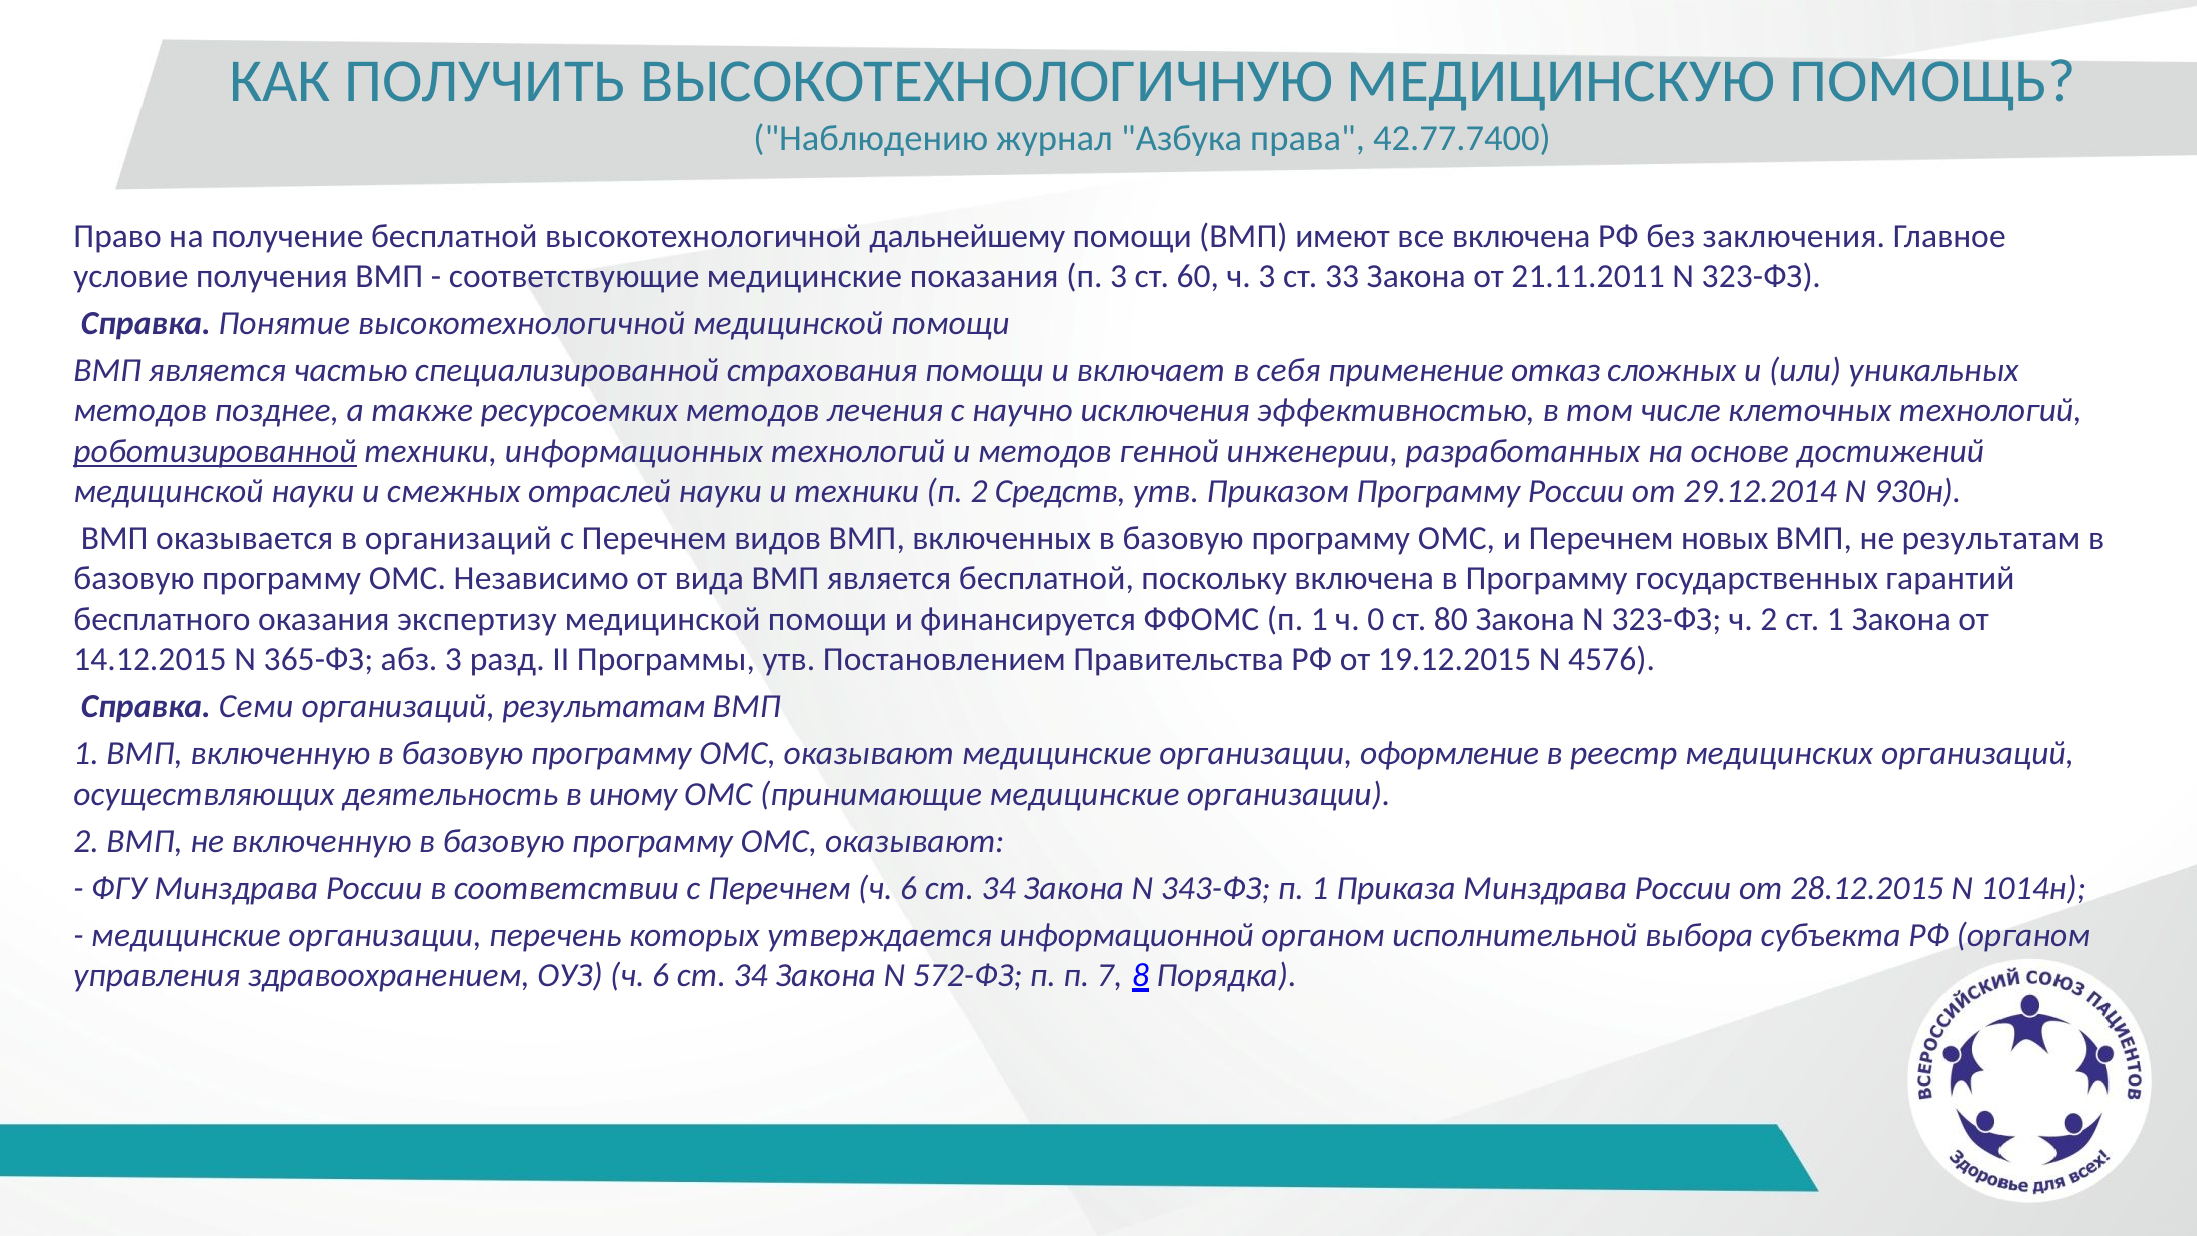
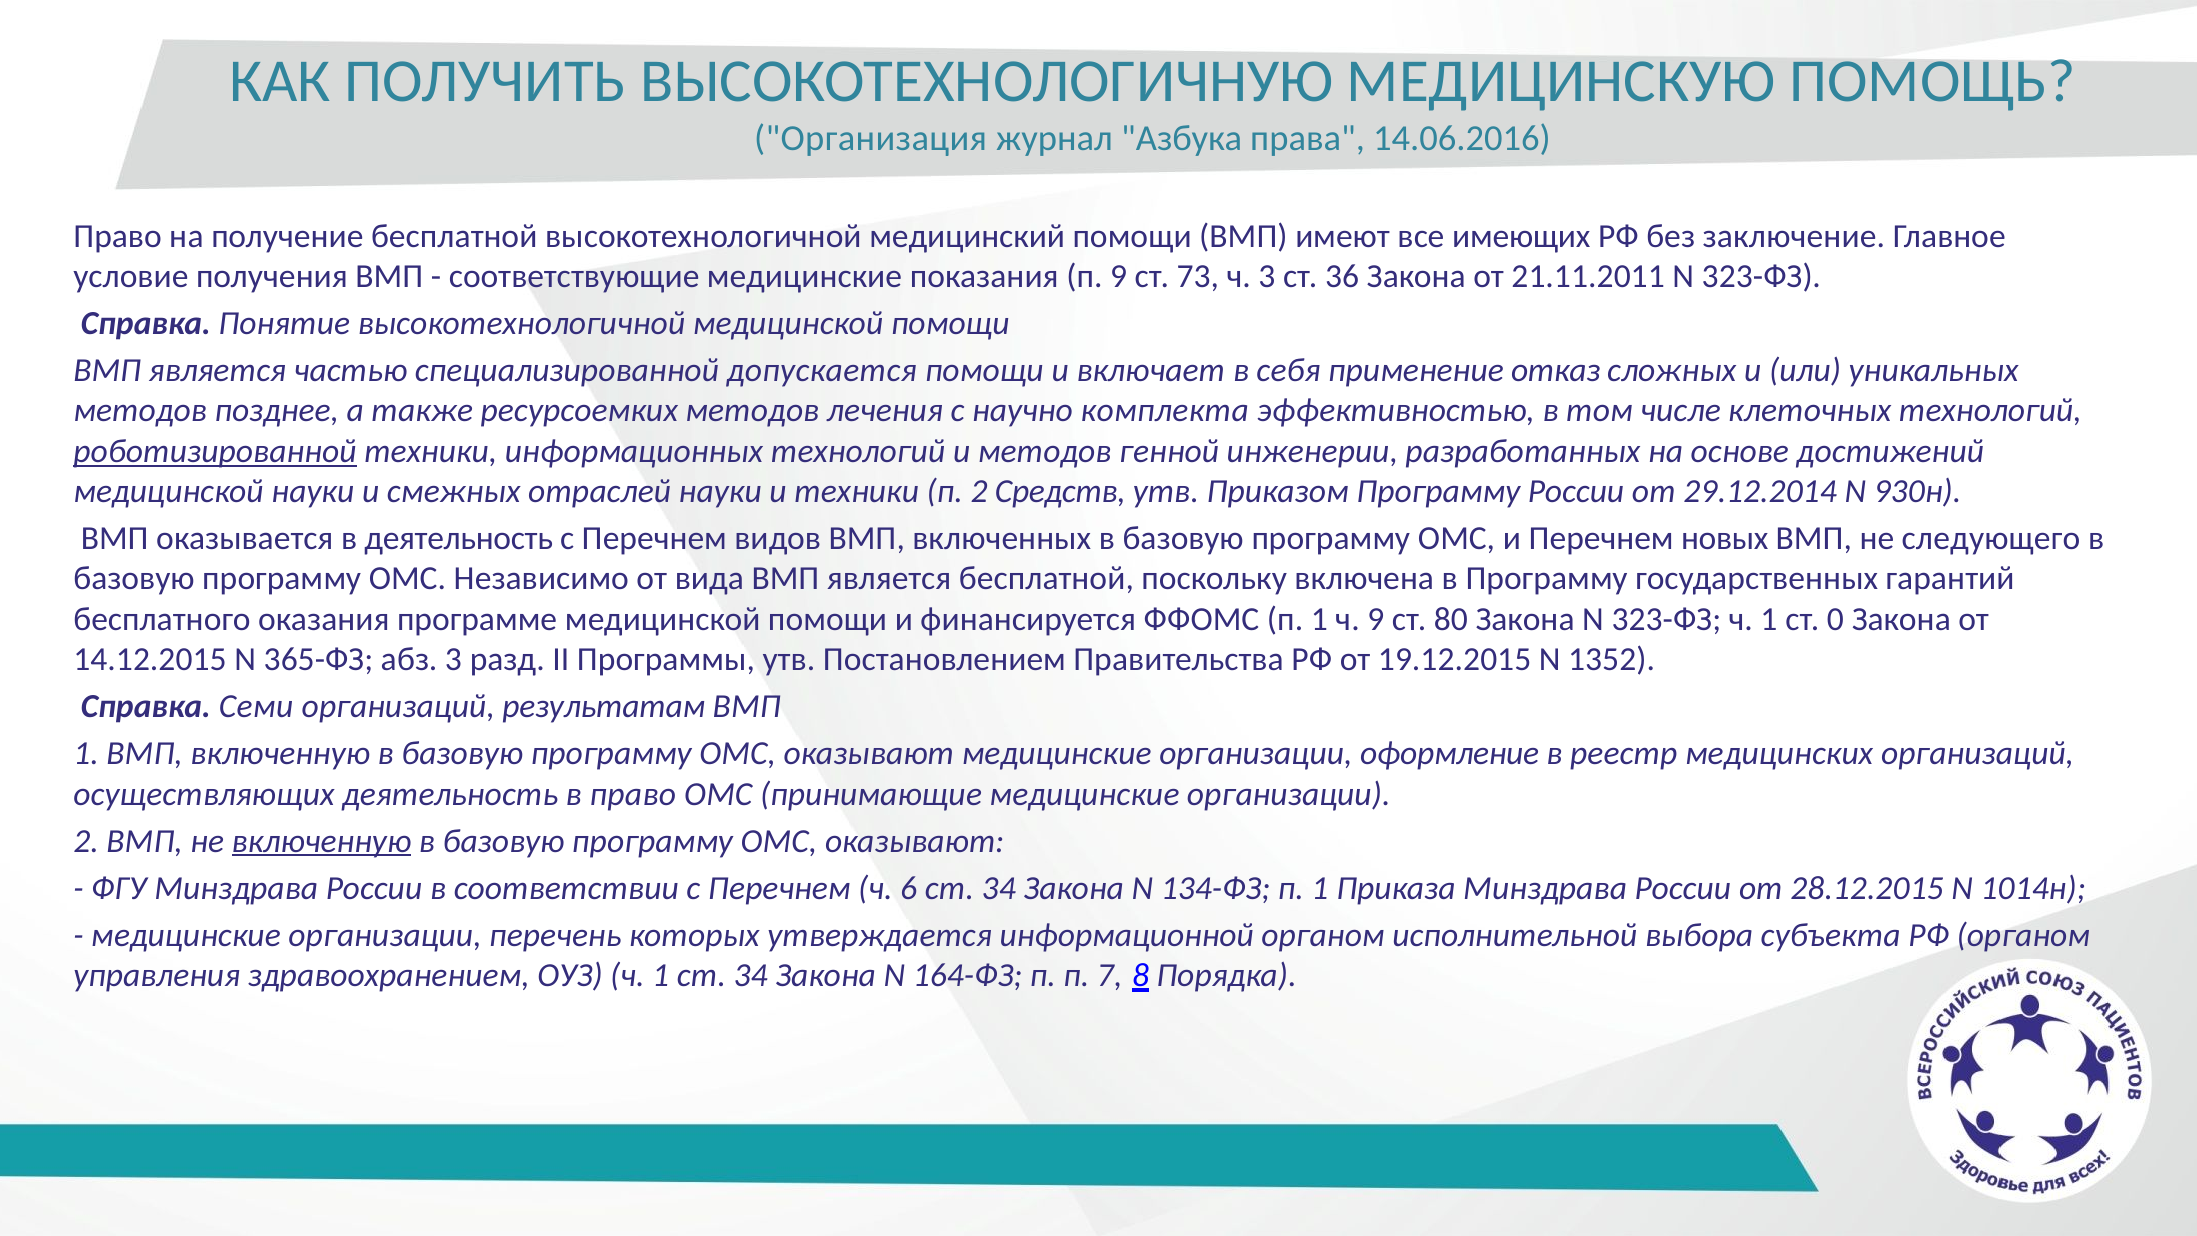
Наблюдению: Наблюдению -> Организация
42.77.7400: 42.77.7400 -> 14.06.2016
дальнейшему: дальнейшему -> медицинский
все включена: включена -> имеющих
заключения: заключения -> заключение
п 3: 3 -> 9
60: 60 -> 73
33: 33 -> 36
страхования: страхования -> допускается
исключения: исключения -> комплекта
в организаций: организаций -> деятельность
не результатам: результатам -> следующего
экспертизу: экспертизу -> программе
ч 0: 0 -> 9
323-ФЗ ч 2: 2 -> 1
ст 1: 1 -> 0
4576: 4576 -> 1352
в иному: иному -> право
включенную at (321, 841) underline: none -> present
343-ФЗ: 343-ФЗ -> 134-ФЗ
ОУЗ ч 6: 6 -> 1
572-ФЗ: 572-ФЗ -> 164-ФЗ
